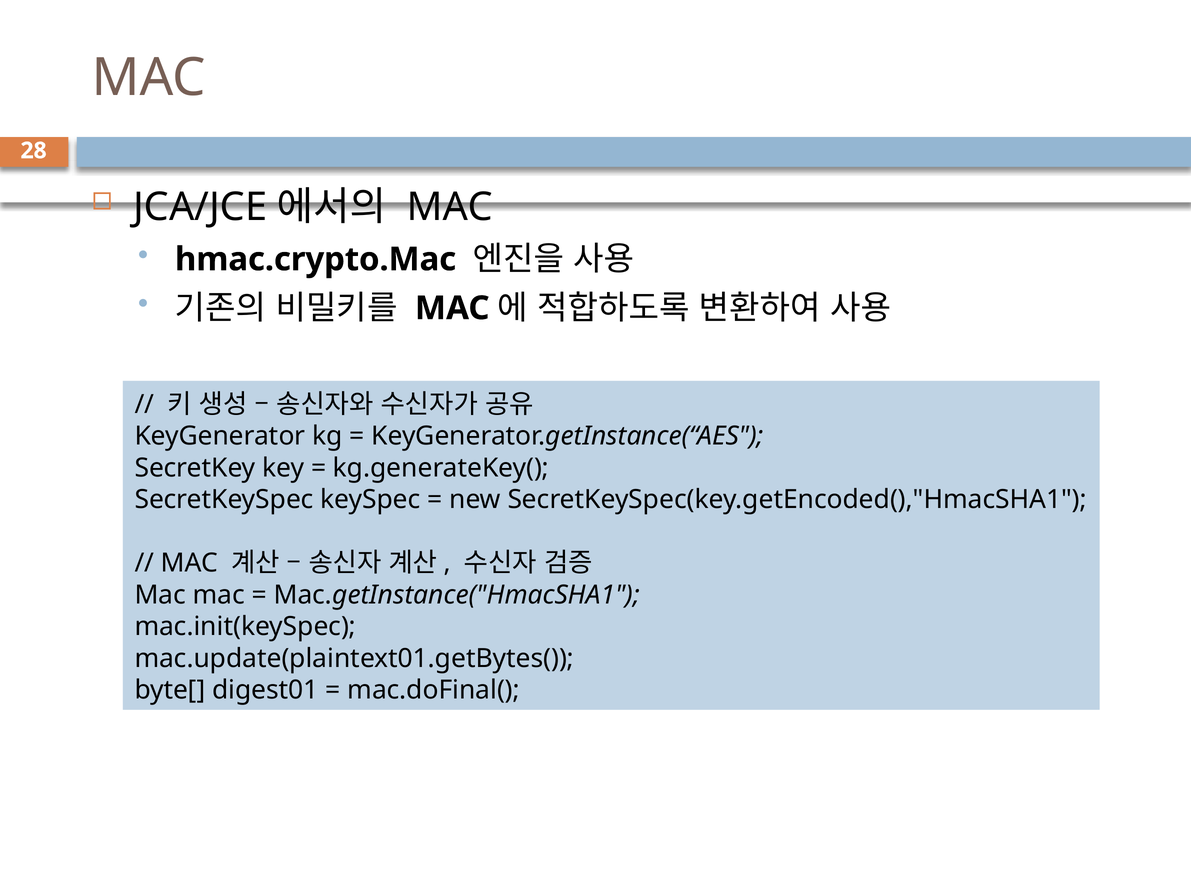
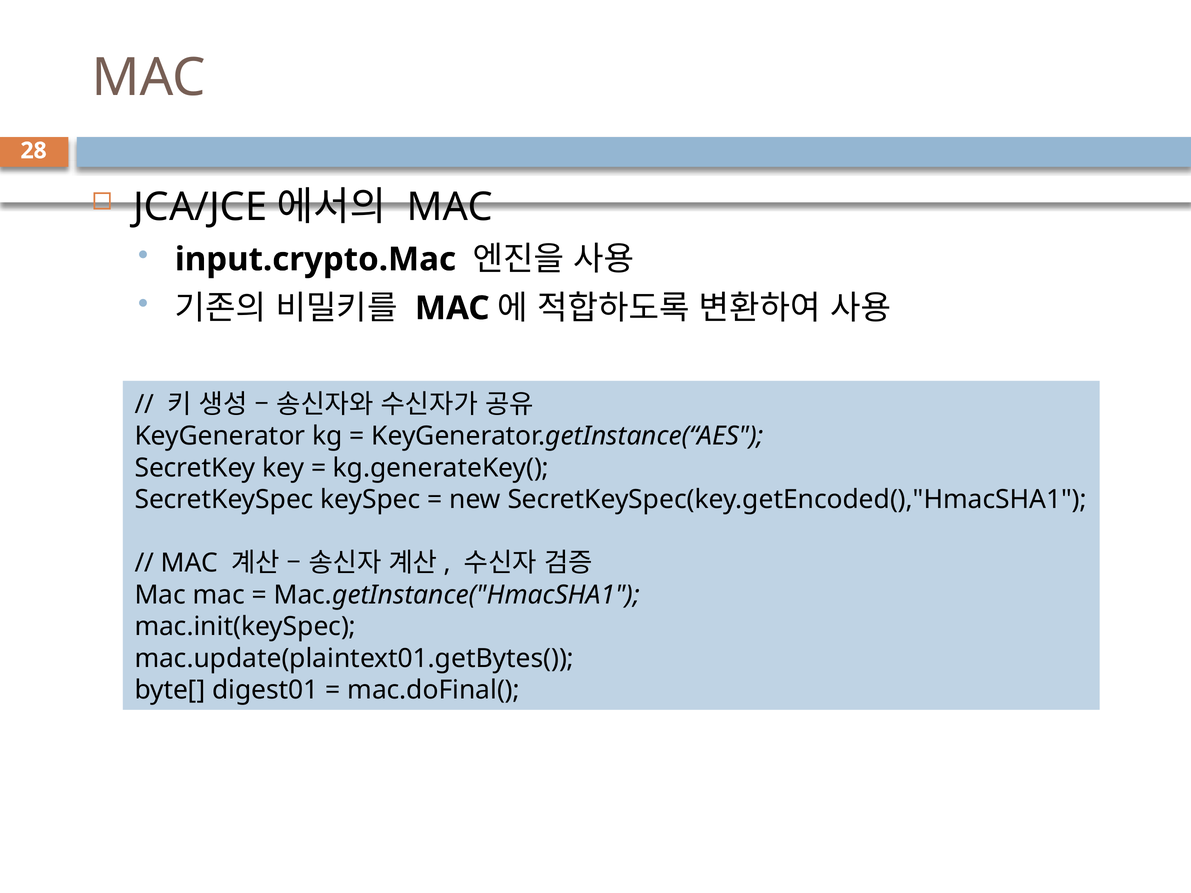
hmac.crypto.Mac: hmac.crypto.Mac -> input.crypto.Mac
